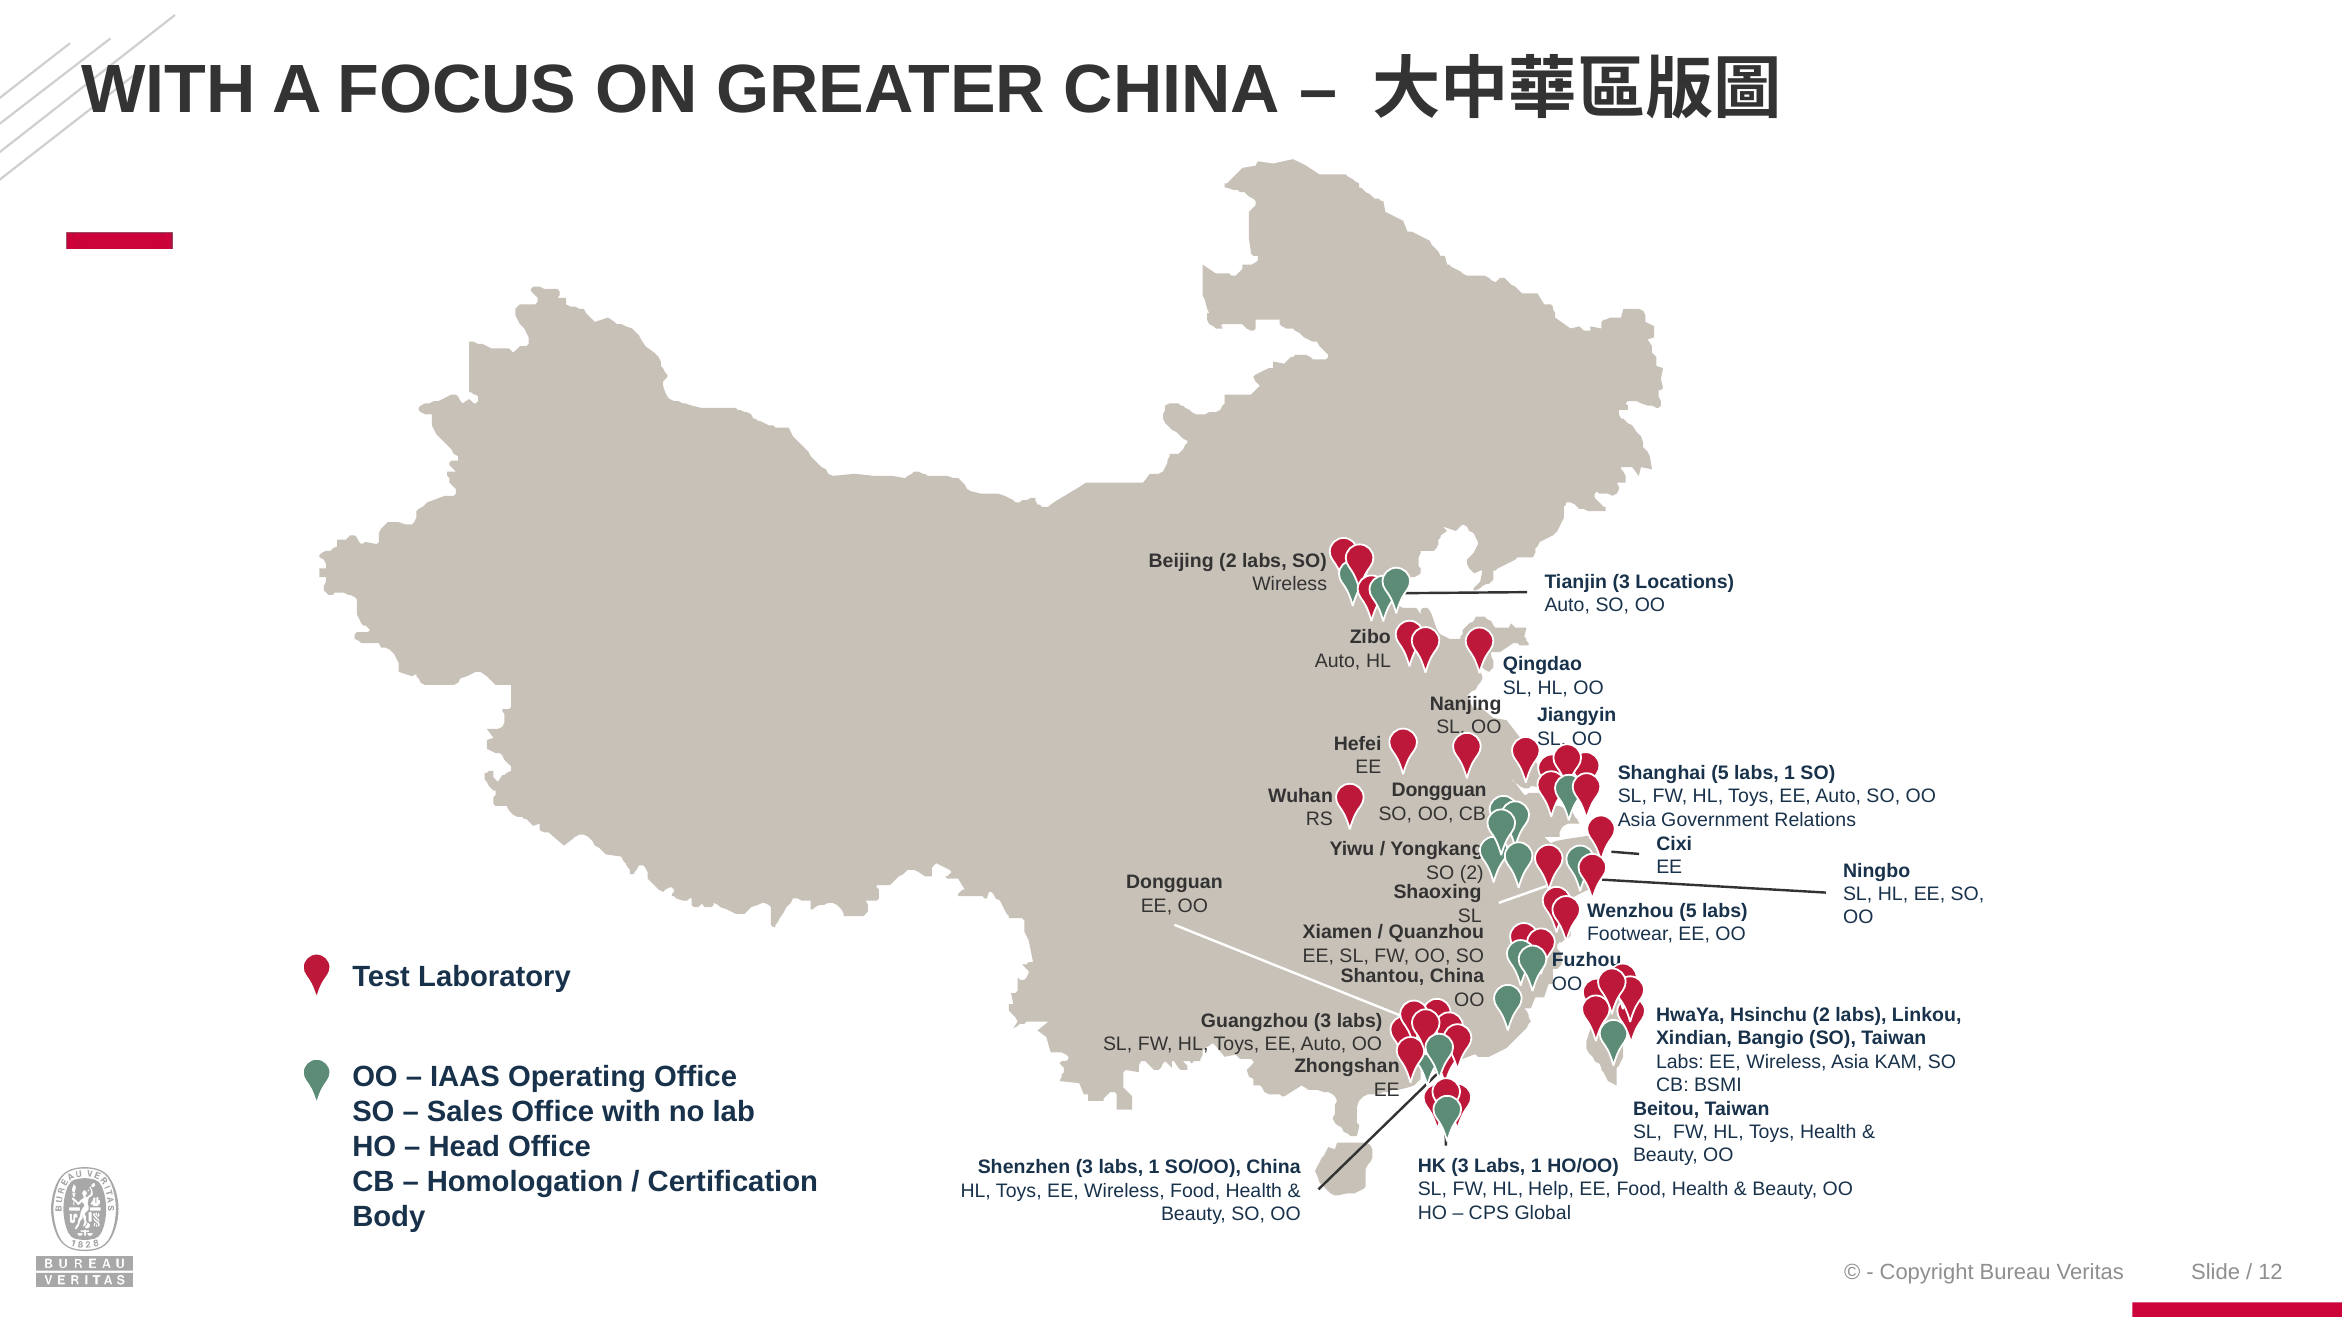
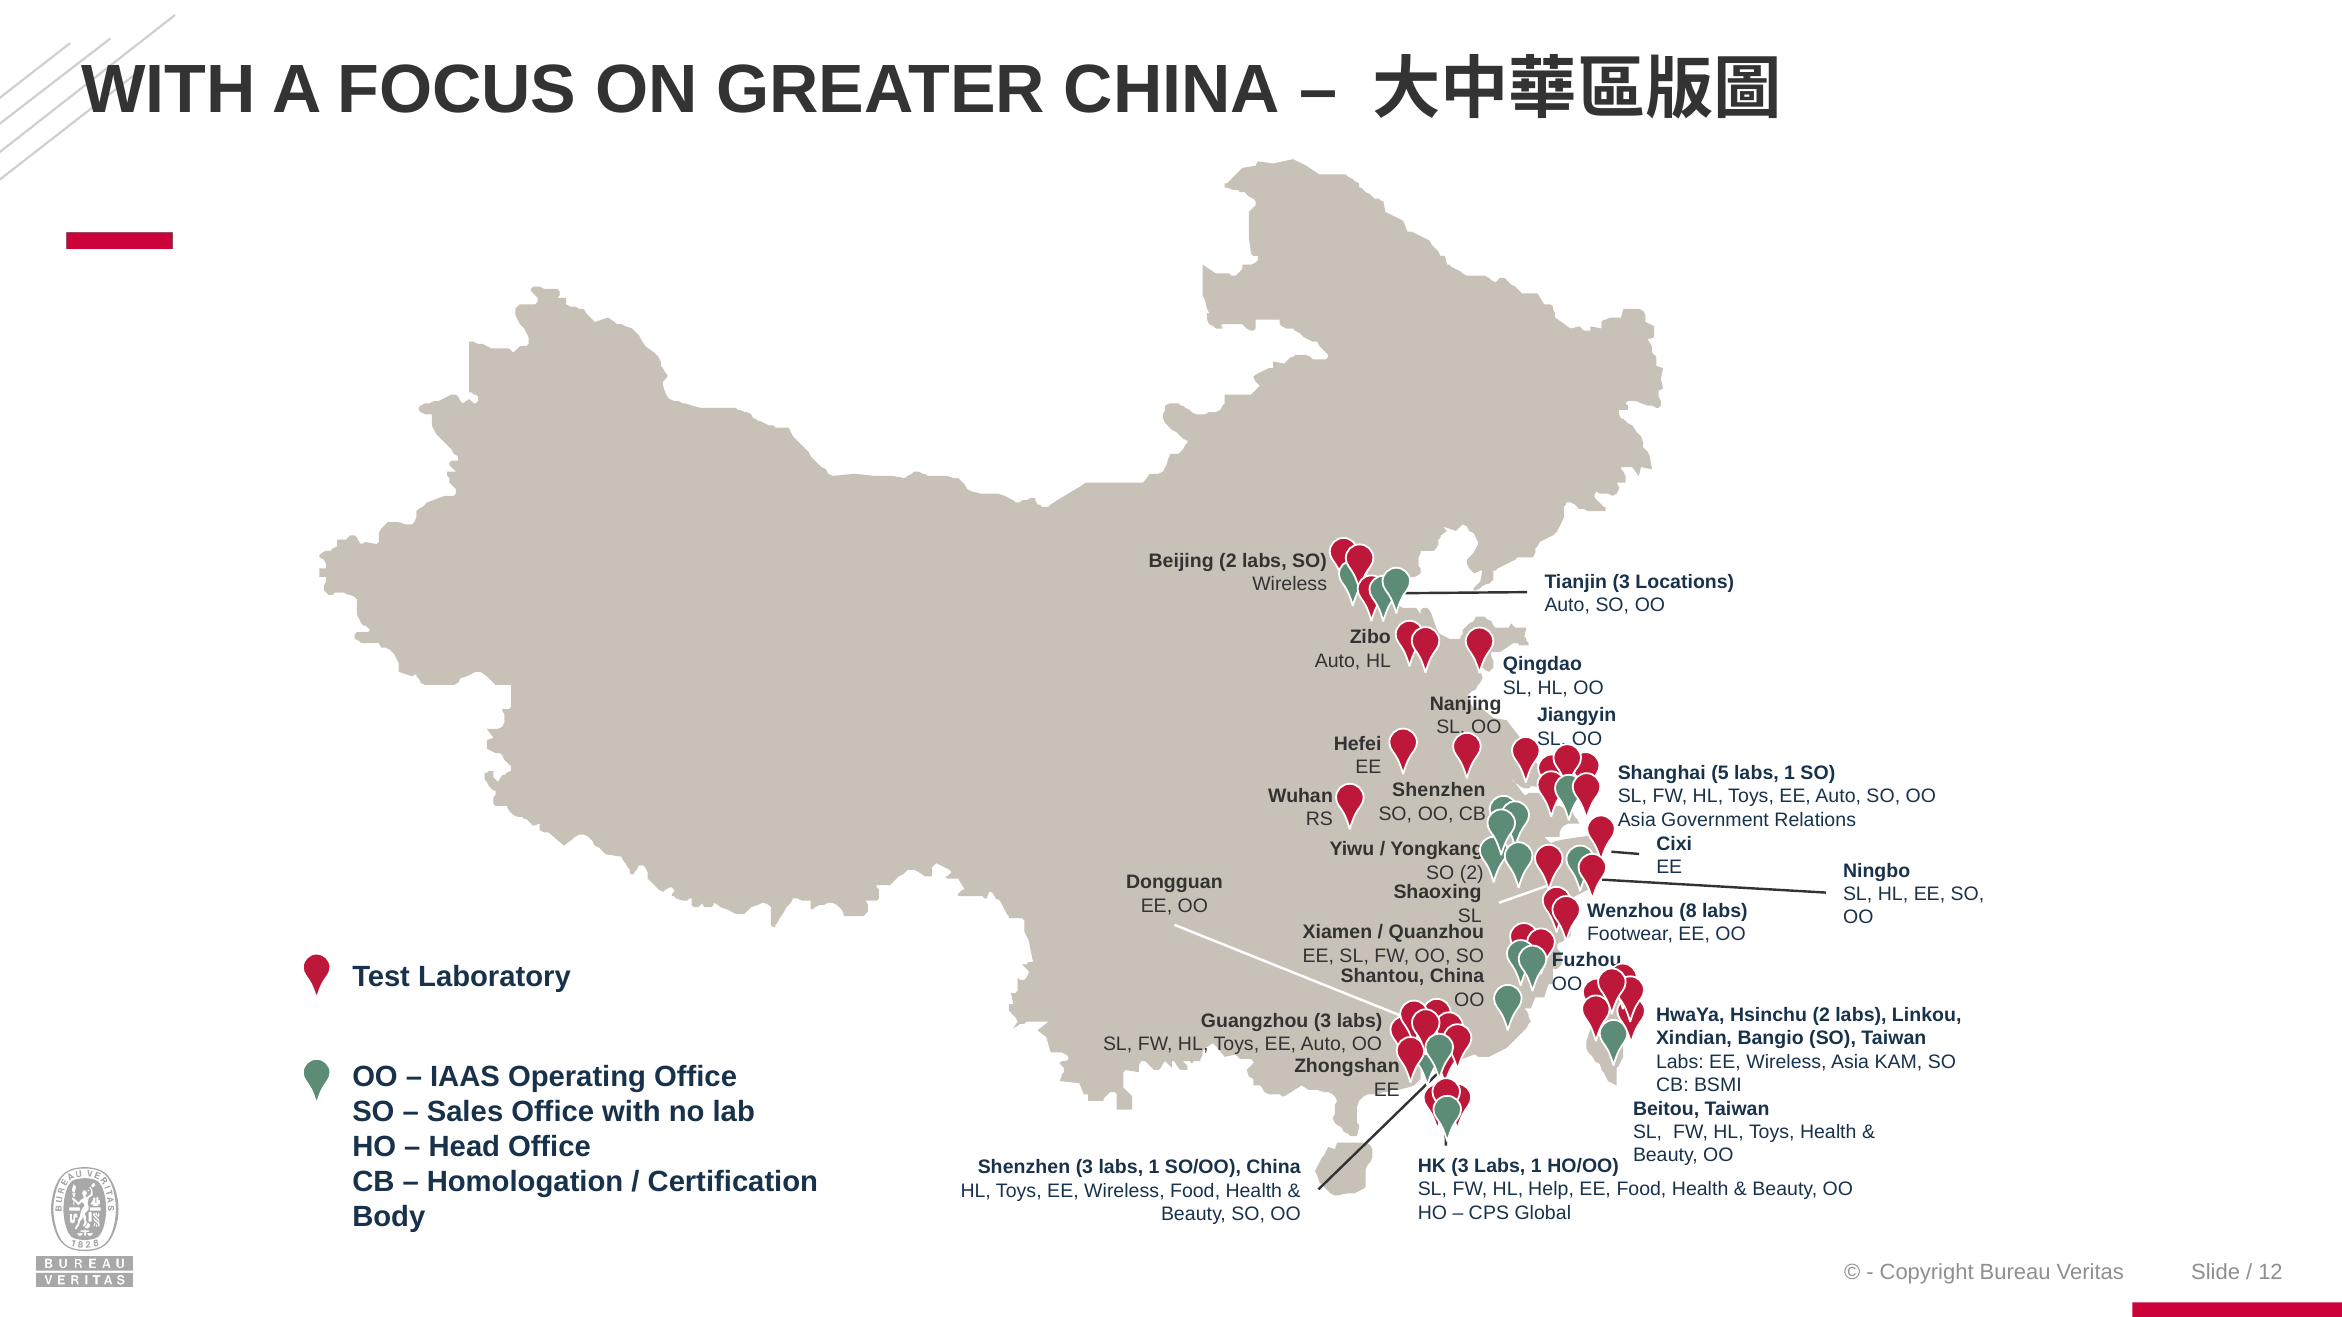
Dongguan at (1439, 791): Dongguan -> Shenzhen
Wenzhou 5: 5 -> 8
